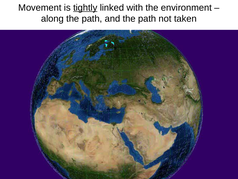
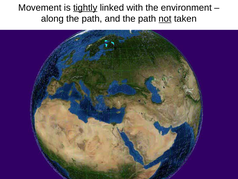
not underline: none -> present
